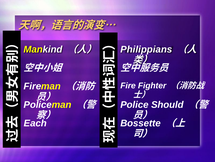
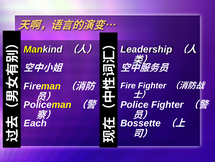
Philippians: Philippians -> Leadership
Police Should: Should -> Fighter
